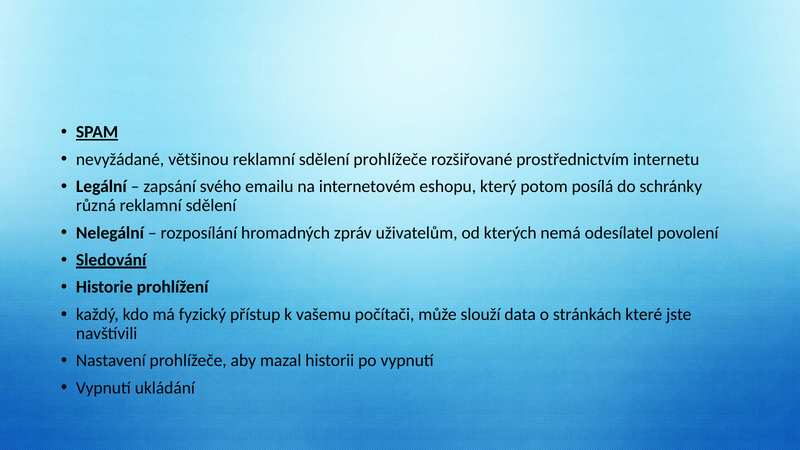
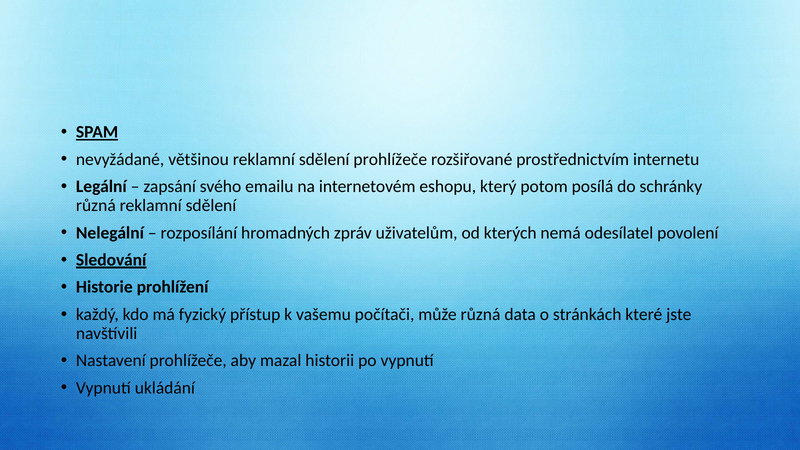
může slouží: slouží -> různá
